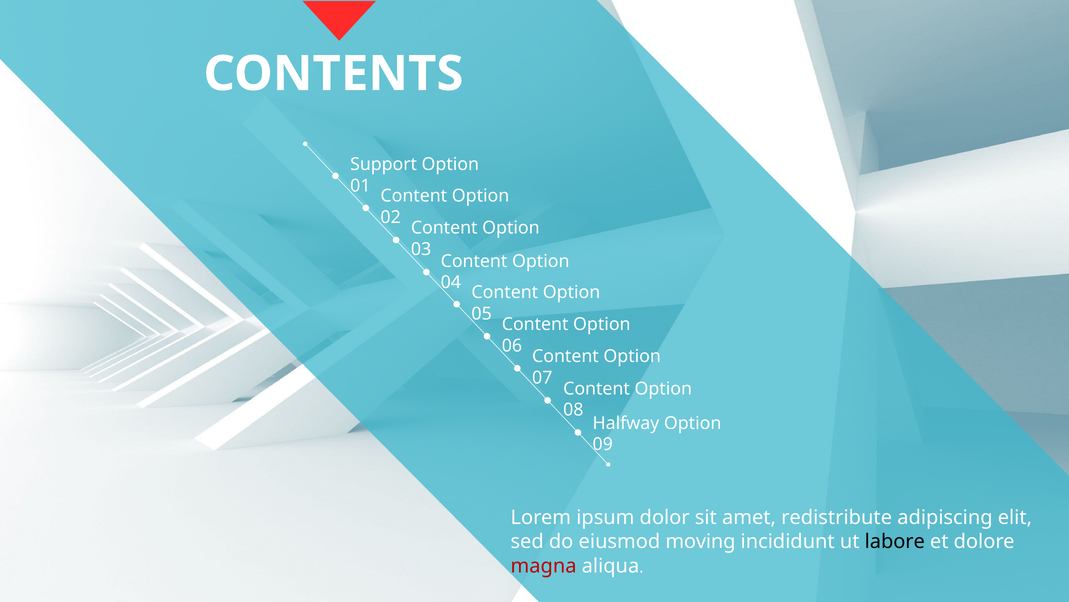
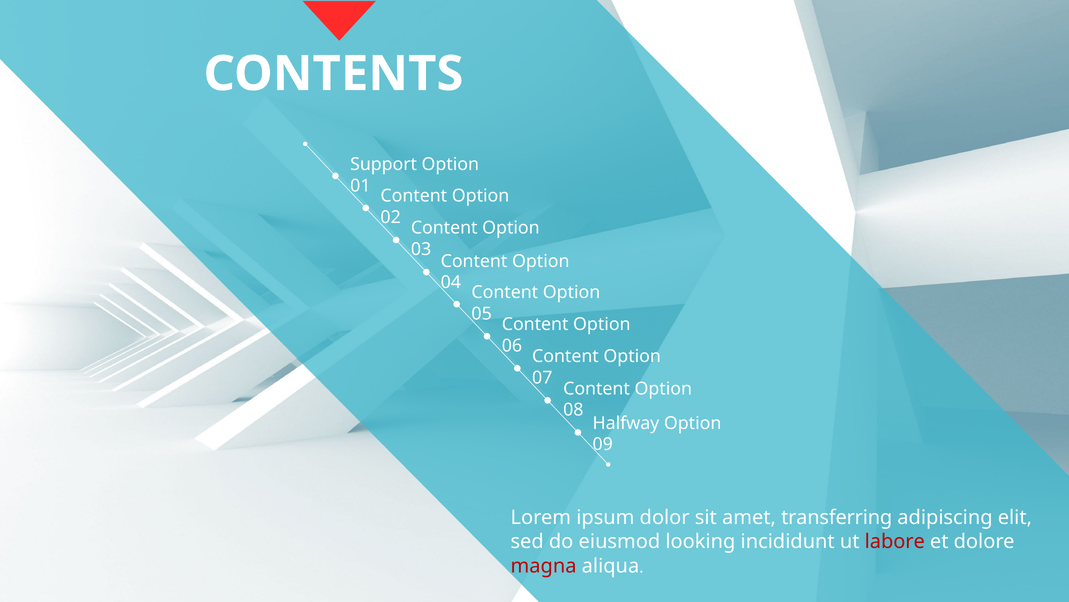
redistribute: redistribute -> transferring
moving: moving -> looking
labore colour: black -> red
